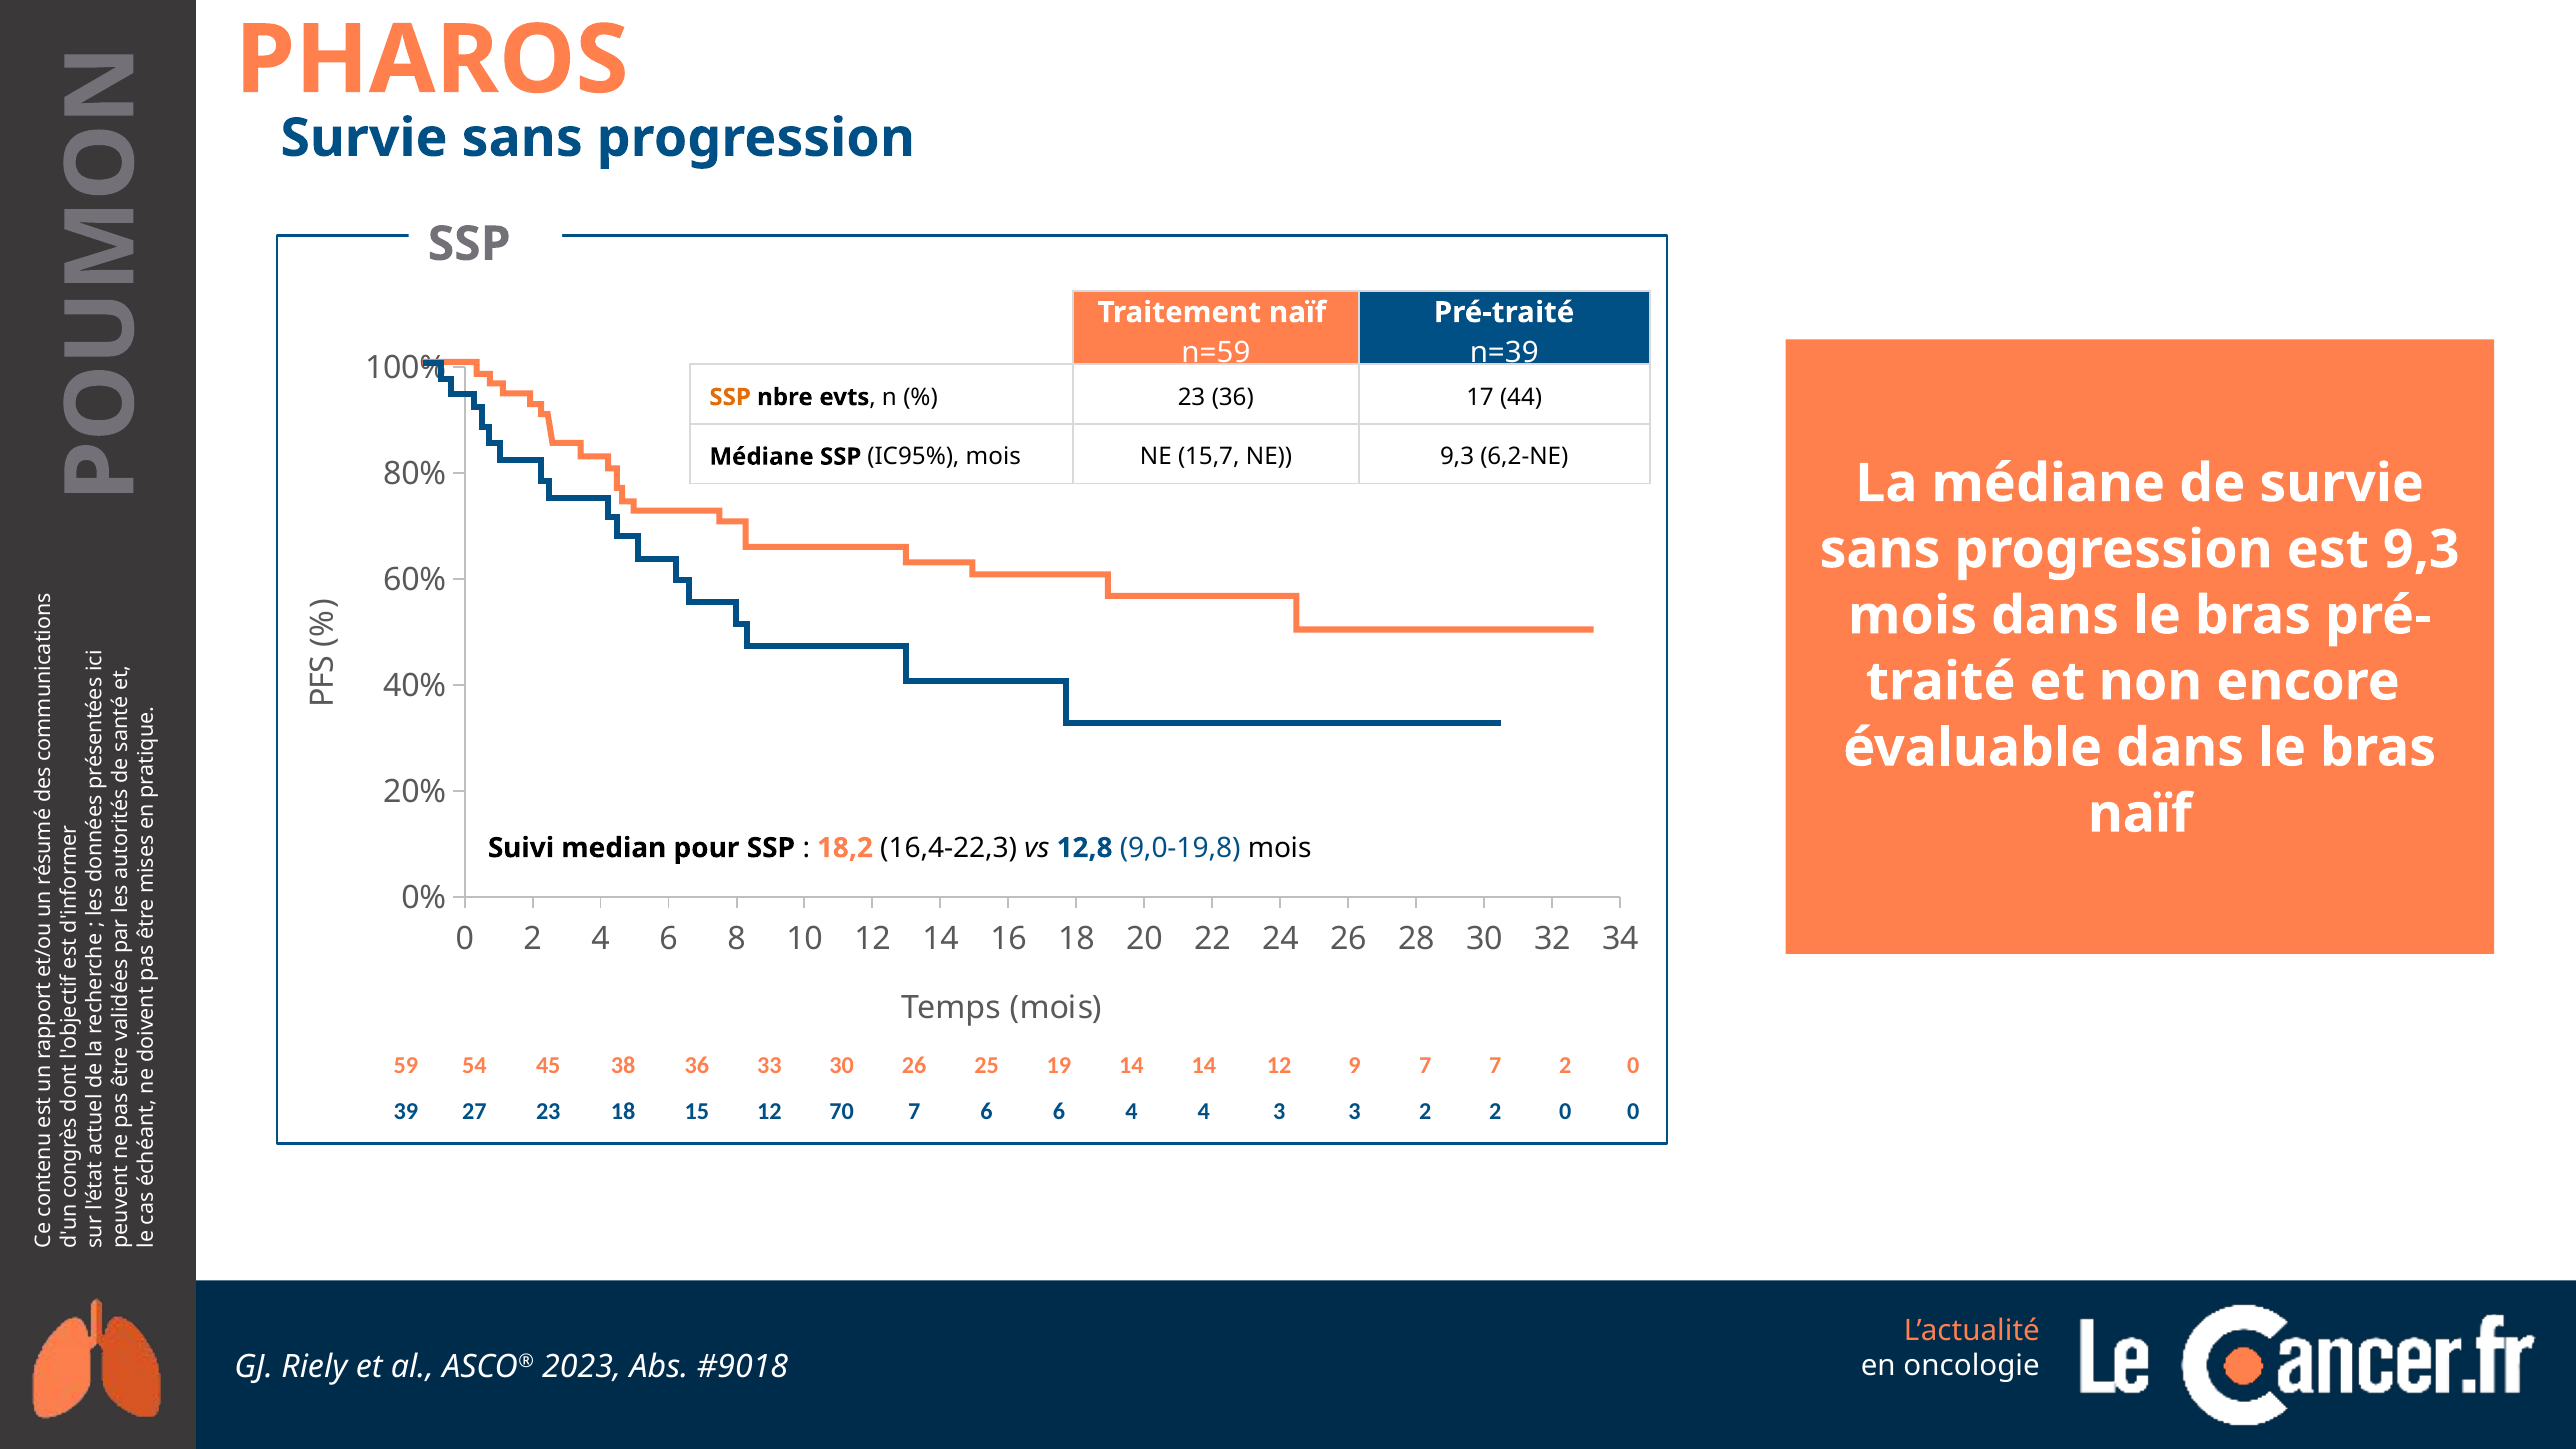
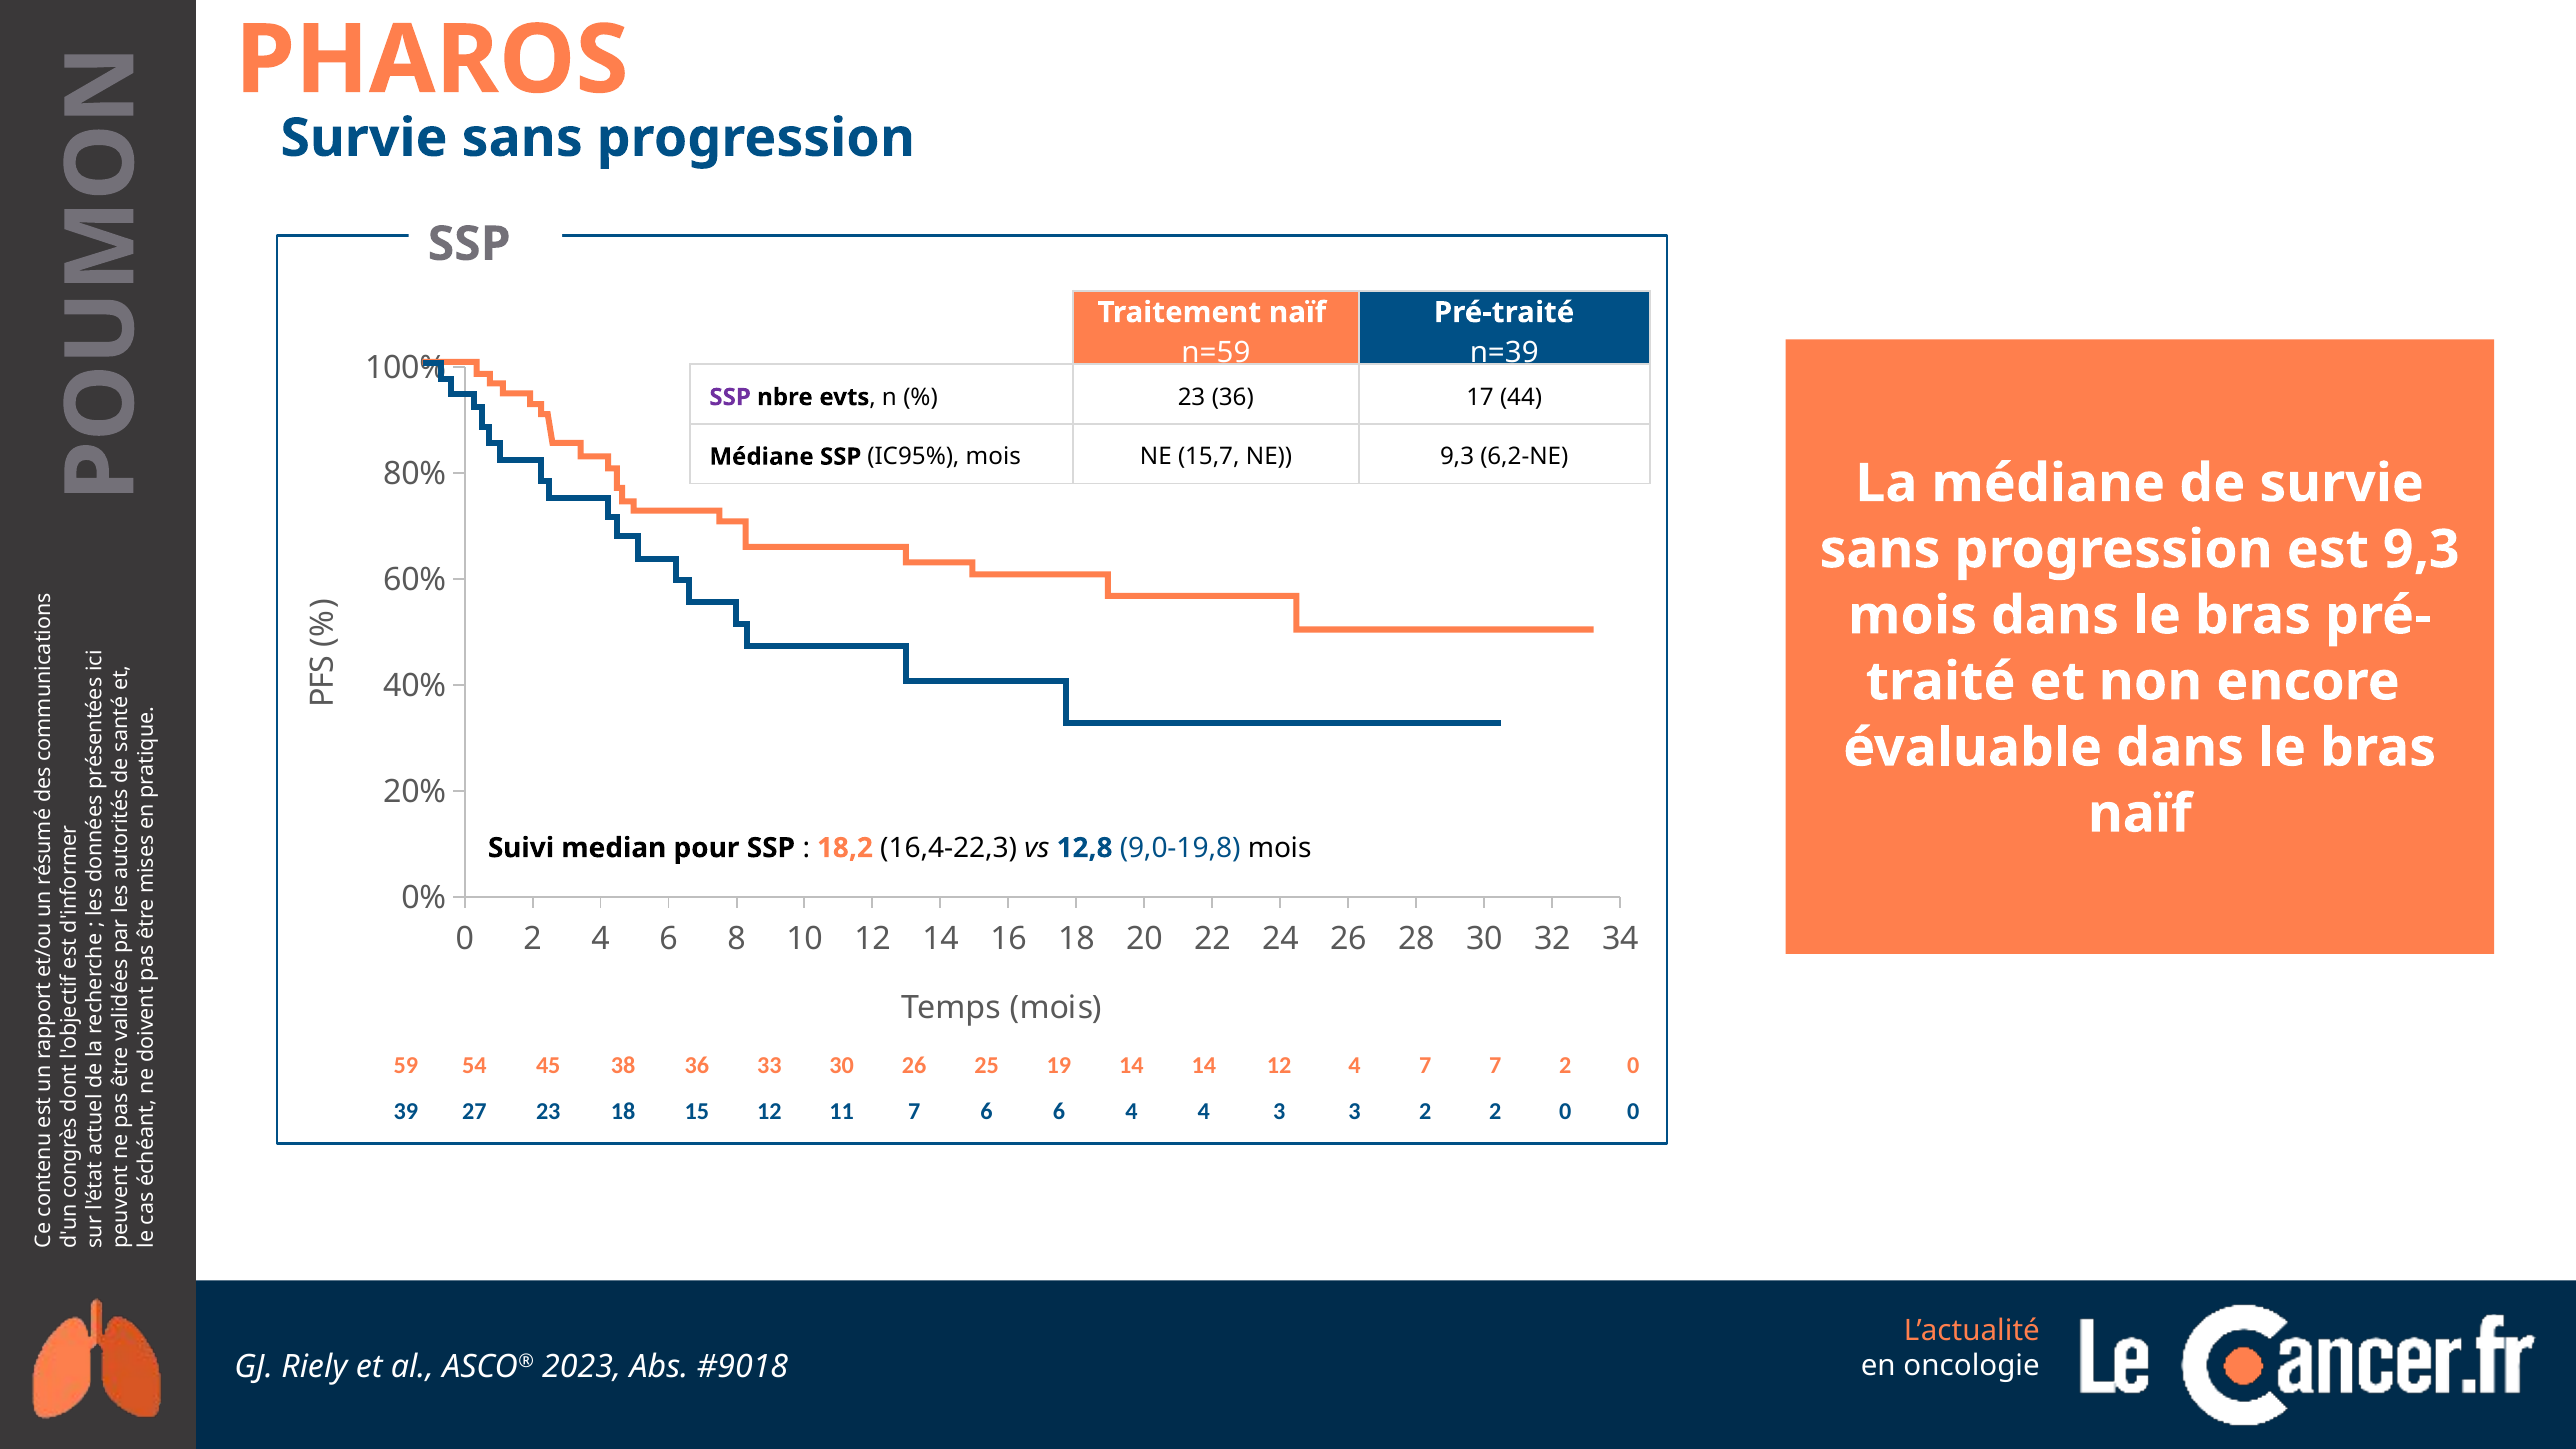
SSP at (730, 397) colour: orange -> purple
12 9: 9 -> 4
70: 70 -> 11
